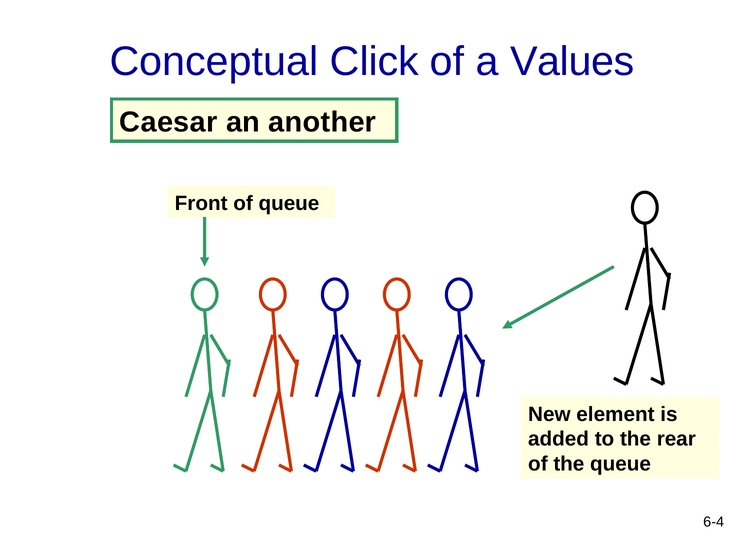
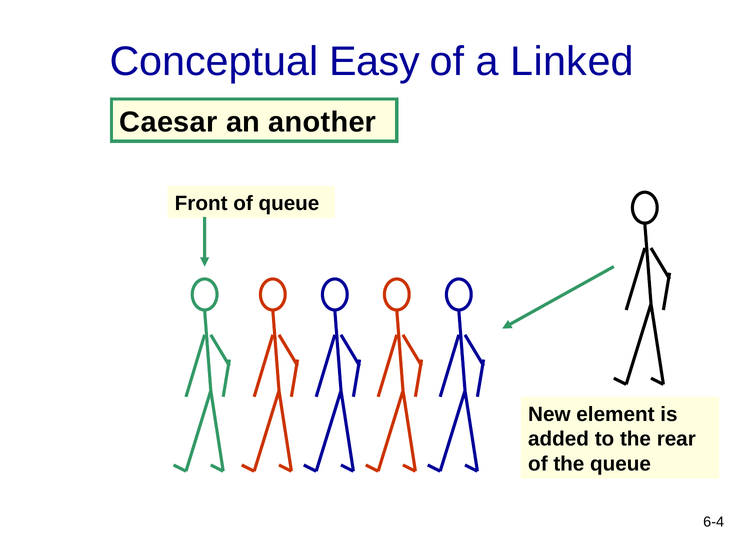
Click: Click -> Easy
Values: Values -> Linked
